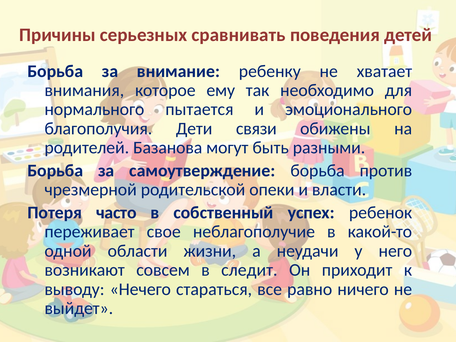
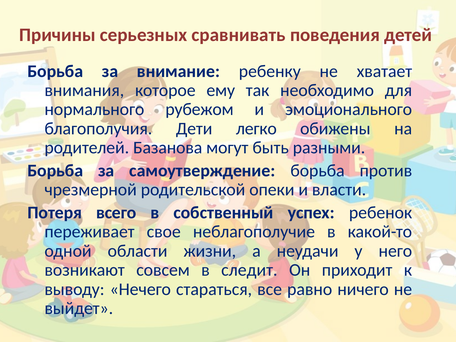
пытается: пытается -> рубежом
связи: связи -> легко
часто: часто -> всего
